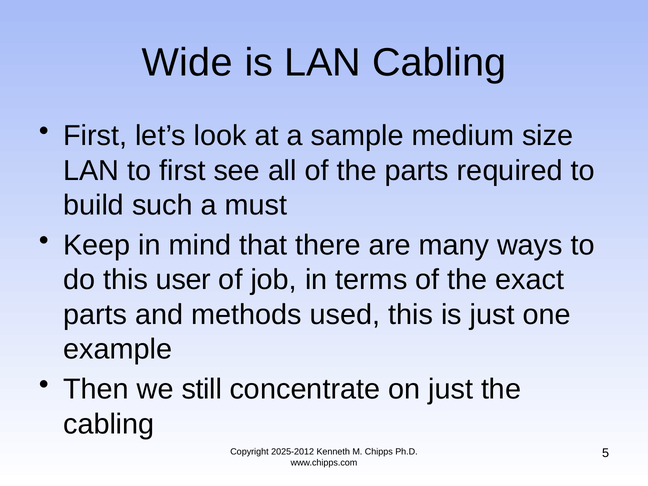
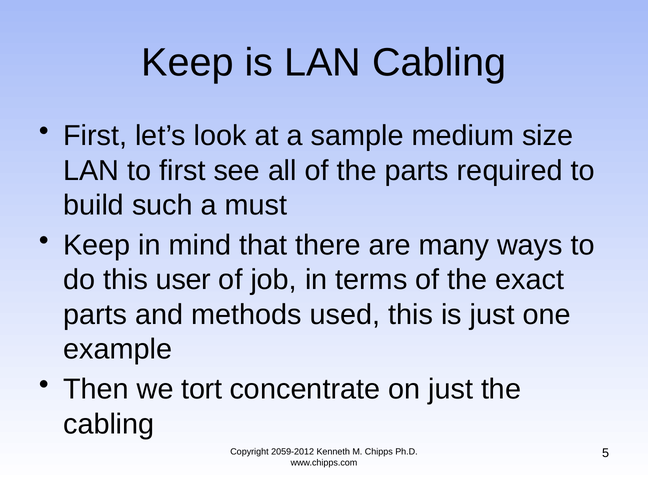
Wide at (187, 63): Wide -> Keep
still: still -> tort
2025-2012: 2025-2012 -> 2059-2012
